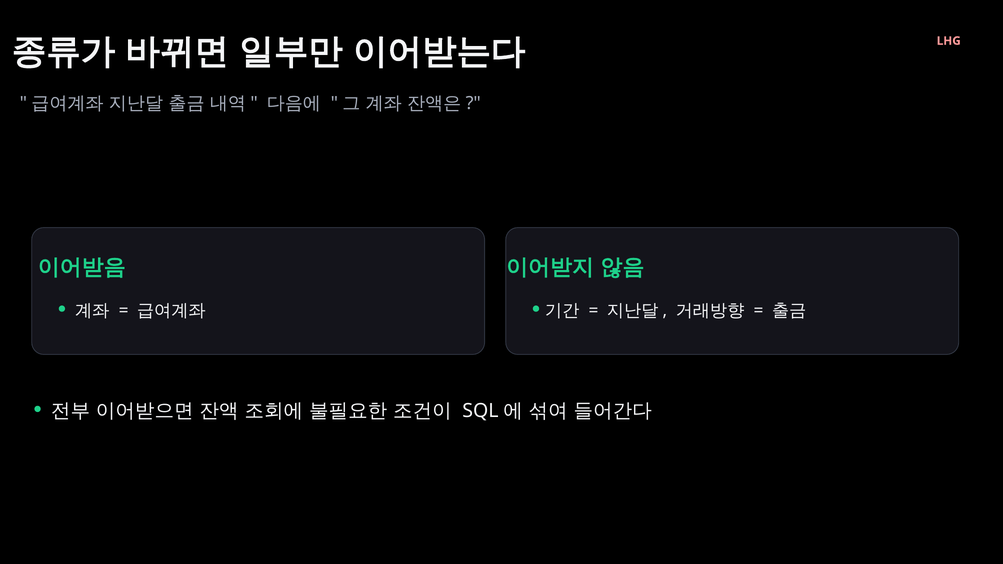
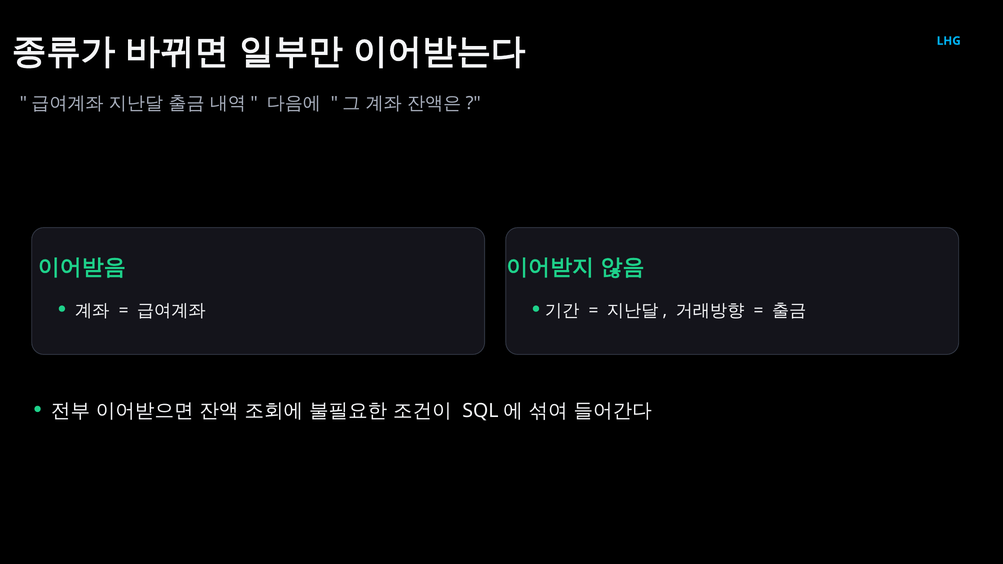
LHG colour: pink -> light blue
